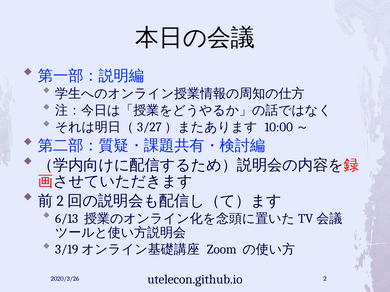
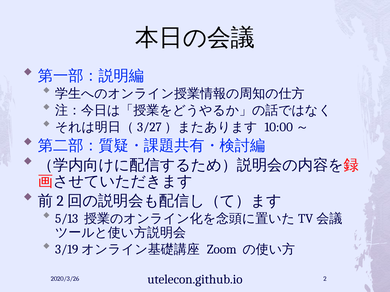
6/13: 6/13 -> 5/13
